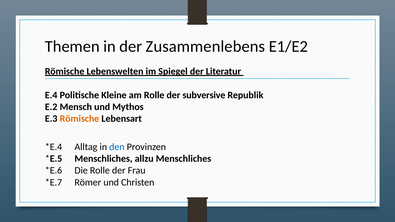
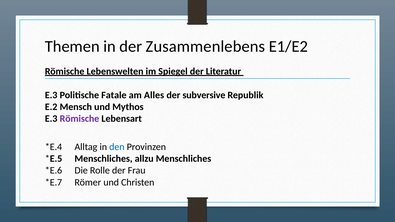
E.4 at (51, 95): E.4 -> E.3
Kleine: Kleine -> Fatale
am Rolle: Rolle -> Alles
Römische at (79, 119) colour: orange -> purple
